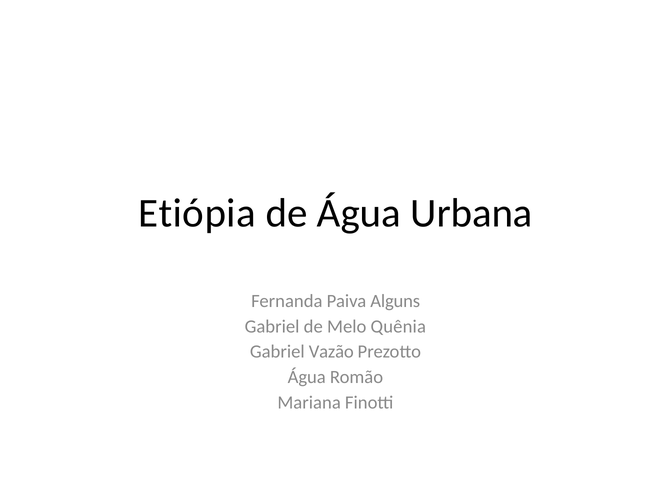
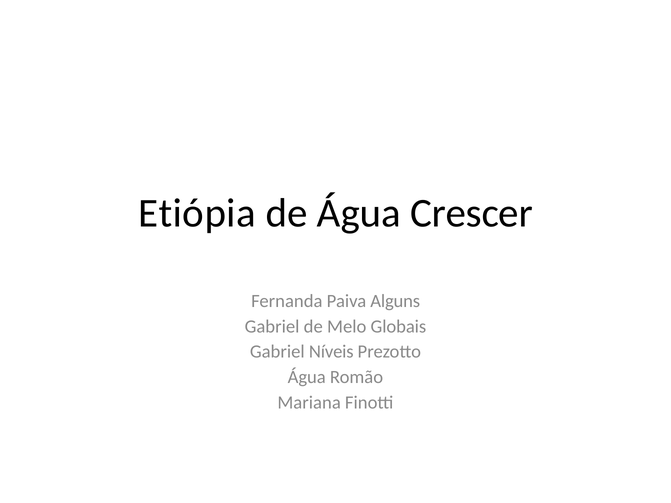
Urbana: Urbana -> Crescer
Quênia: Quênia -> Globais
Vazão: Vazão -> Níveis
